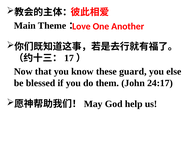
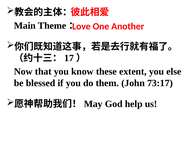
guard: guard -> extent
24:17: 24:17 -> 73:17
